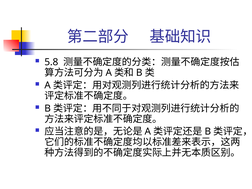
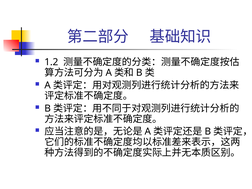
5.8: 5.8 -> 1.2
